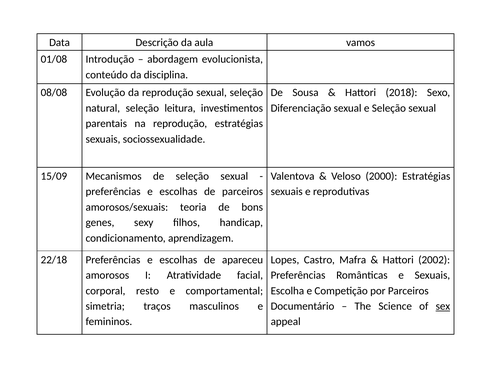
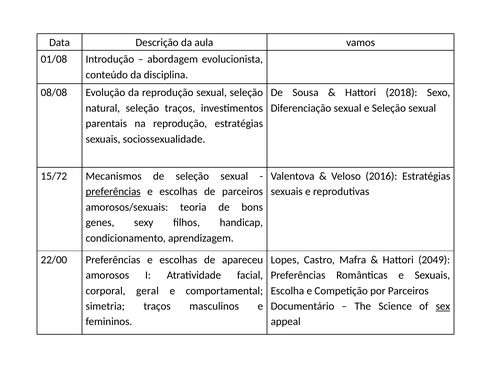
seleção leitura: leitura -> traços
15/09: 15/09 -> 15/72
2000: 2000 -> 2016
preferências at (113, 191) underline: none -> present
22/18: 22/18 -> 22/00
2002: 2002 -> 2049
resto: resto -> geral
